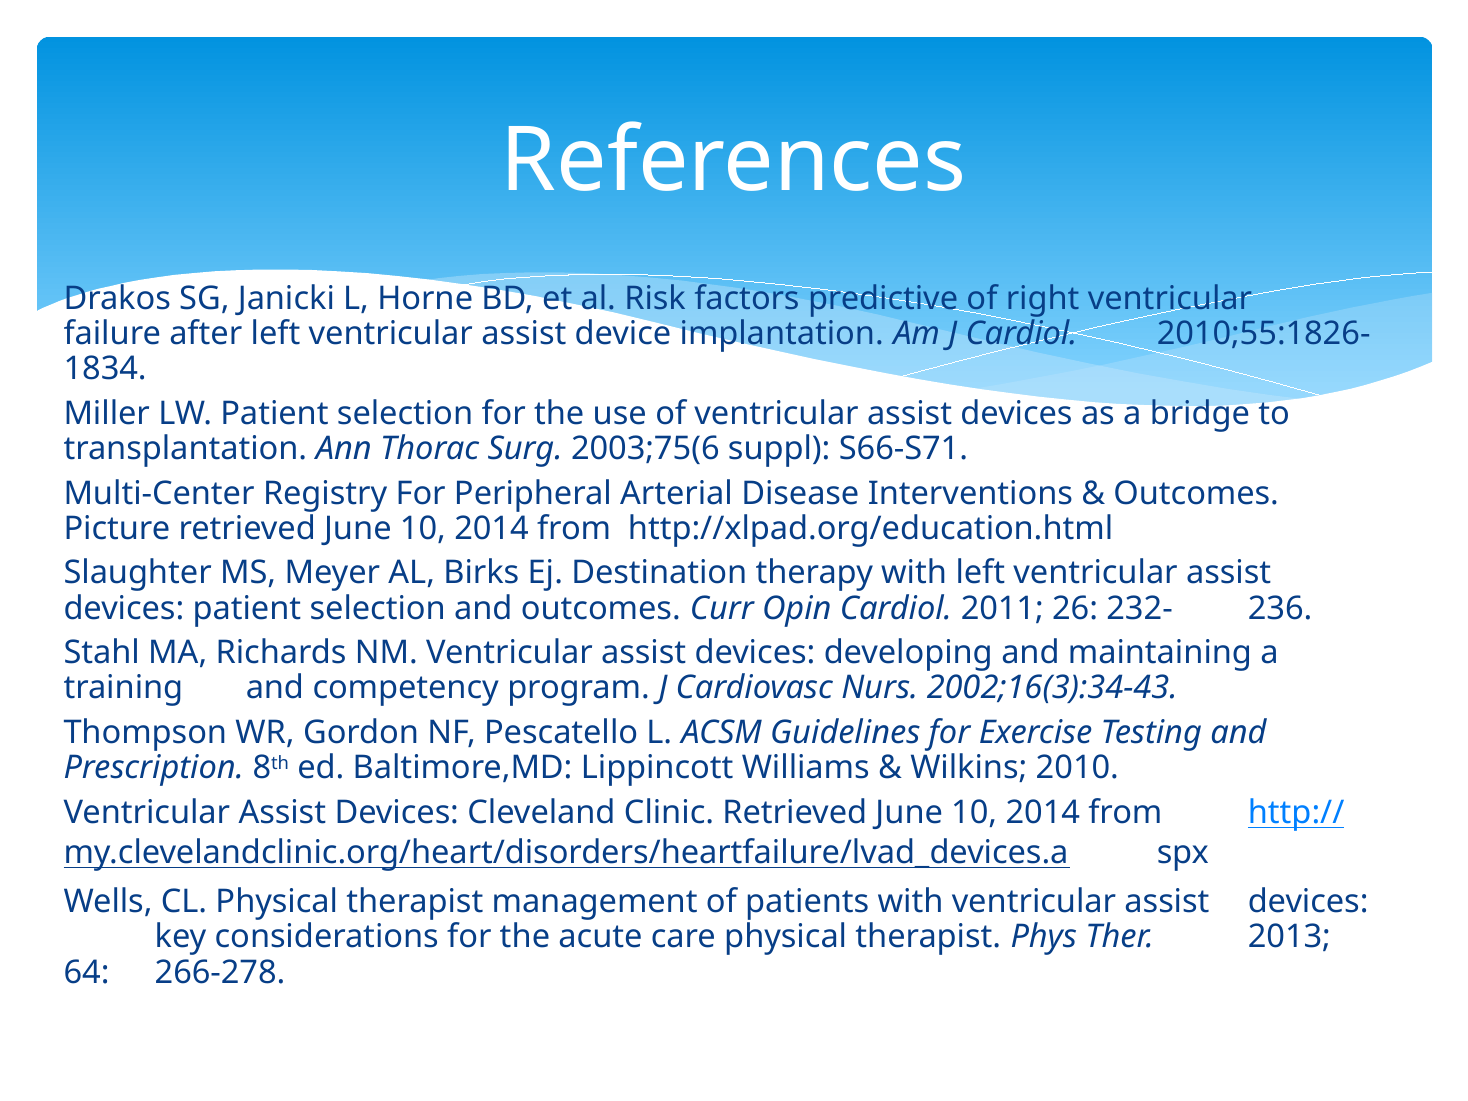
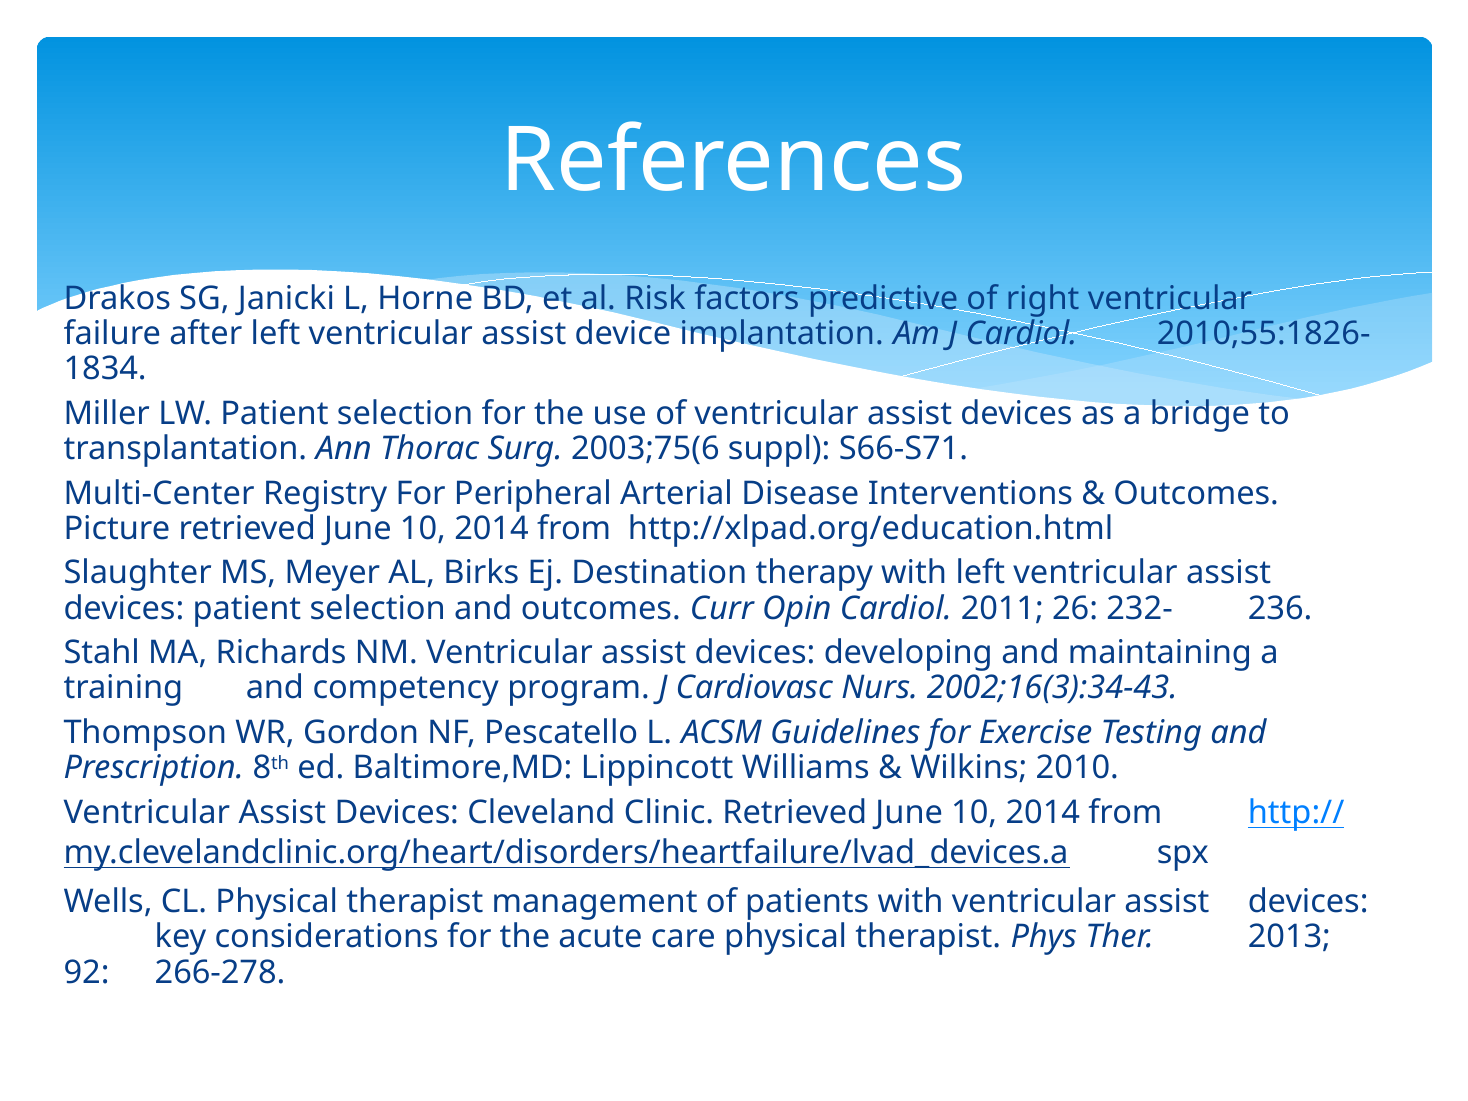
64: 64 -> 92
